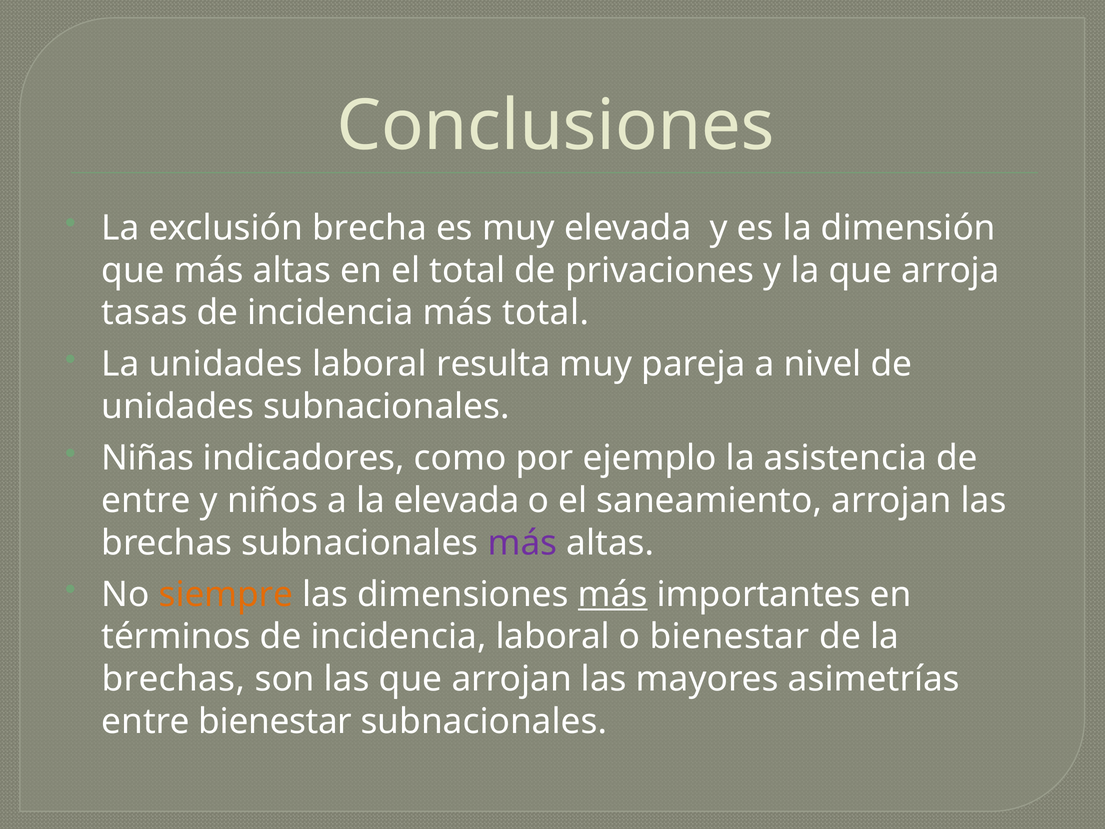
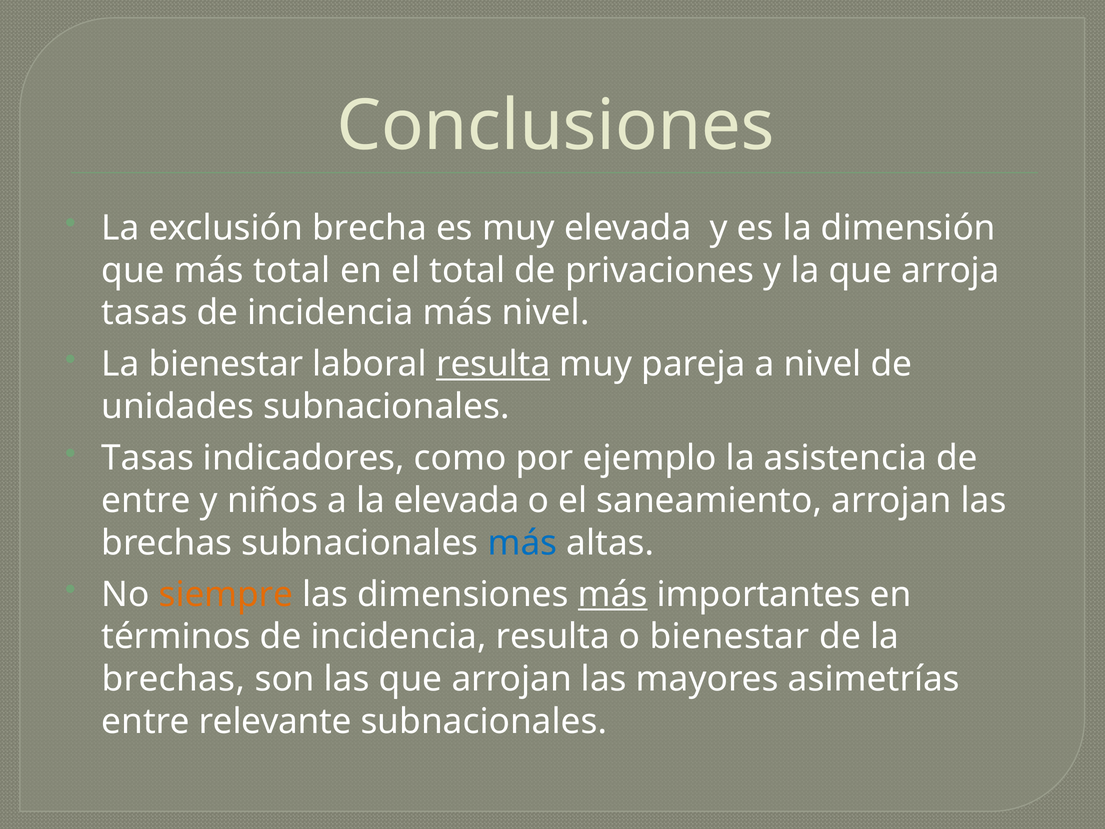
que más altas: altas -> total
más total: total -> nivel
La unidades: unidades -> bienestar
resulta at (493, 364) underline: none -> present
Niñas at (148, 458): Niñas -> Tasas
más at (522, 543) colour: purple -> blue
incidencia laboral: laboral -> resulta
entre bienestar: bienestar -> relevante
